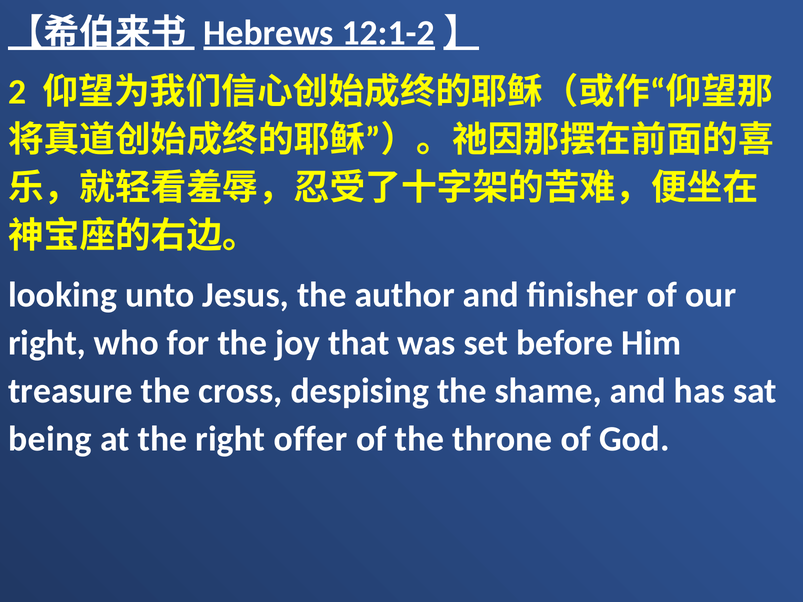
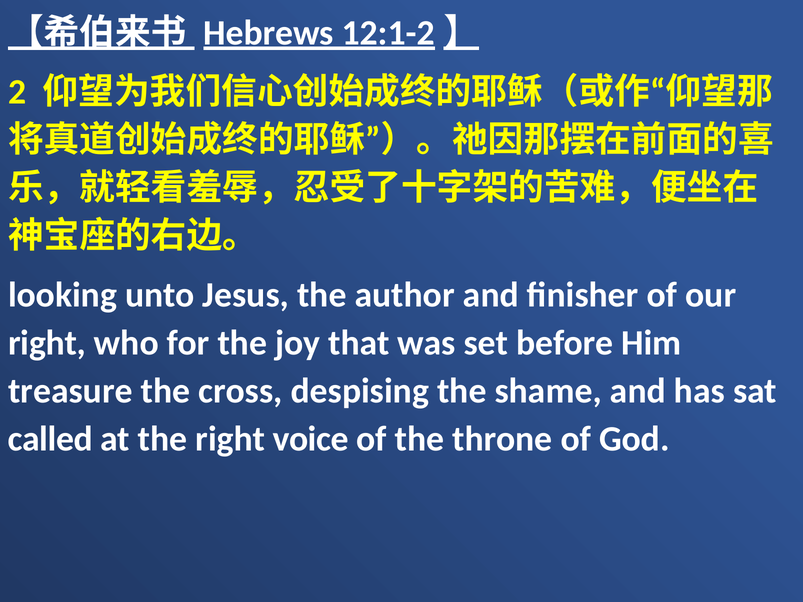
being: being -> called
offer: offer -> voice
